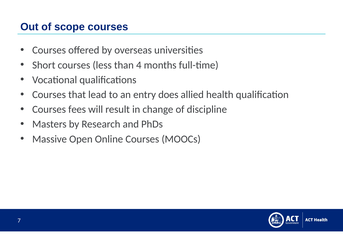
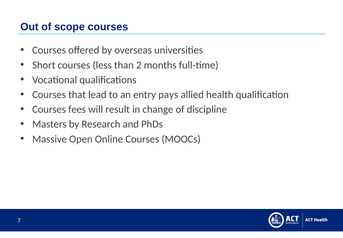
4: 4 -> 2
does: does -> pays
